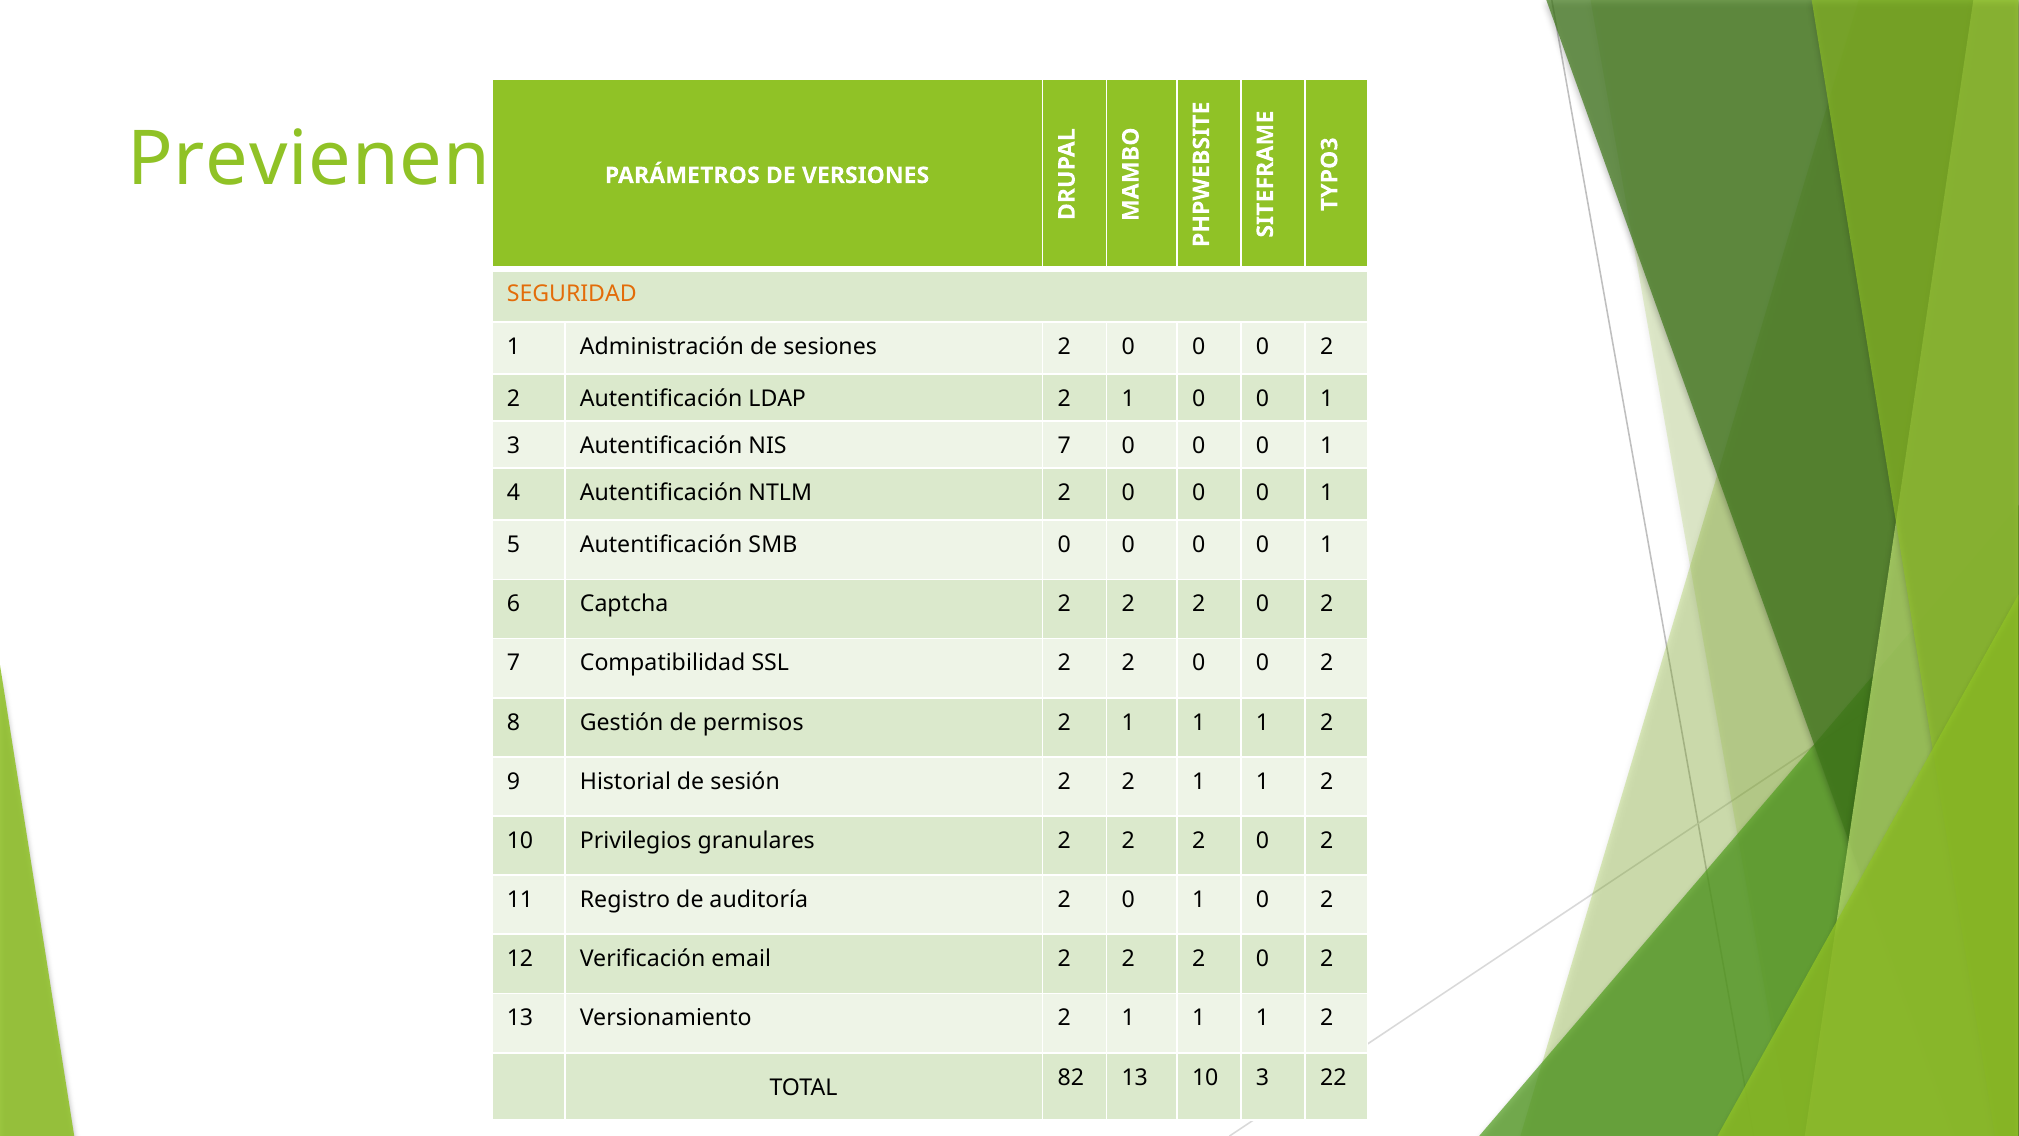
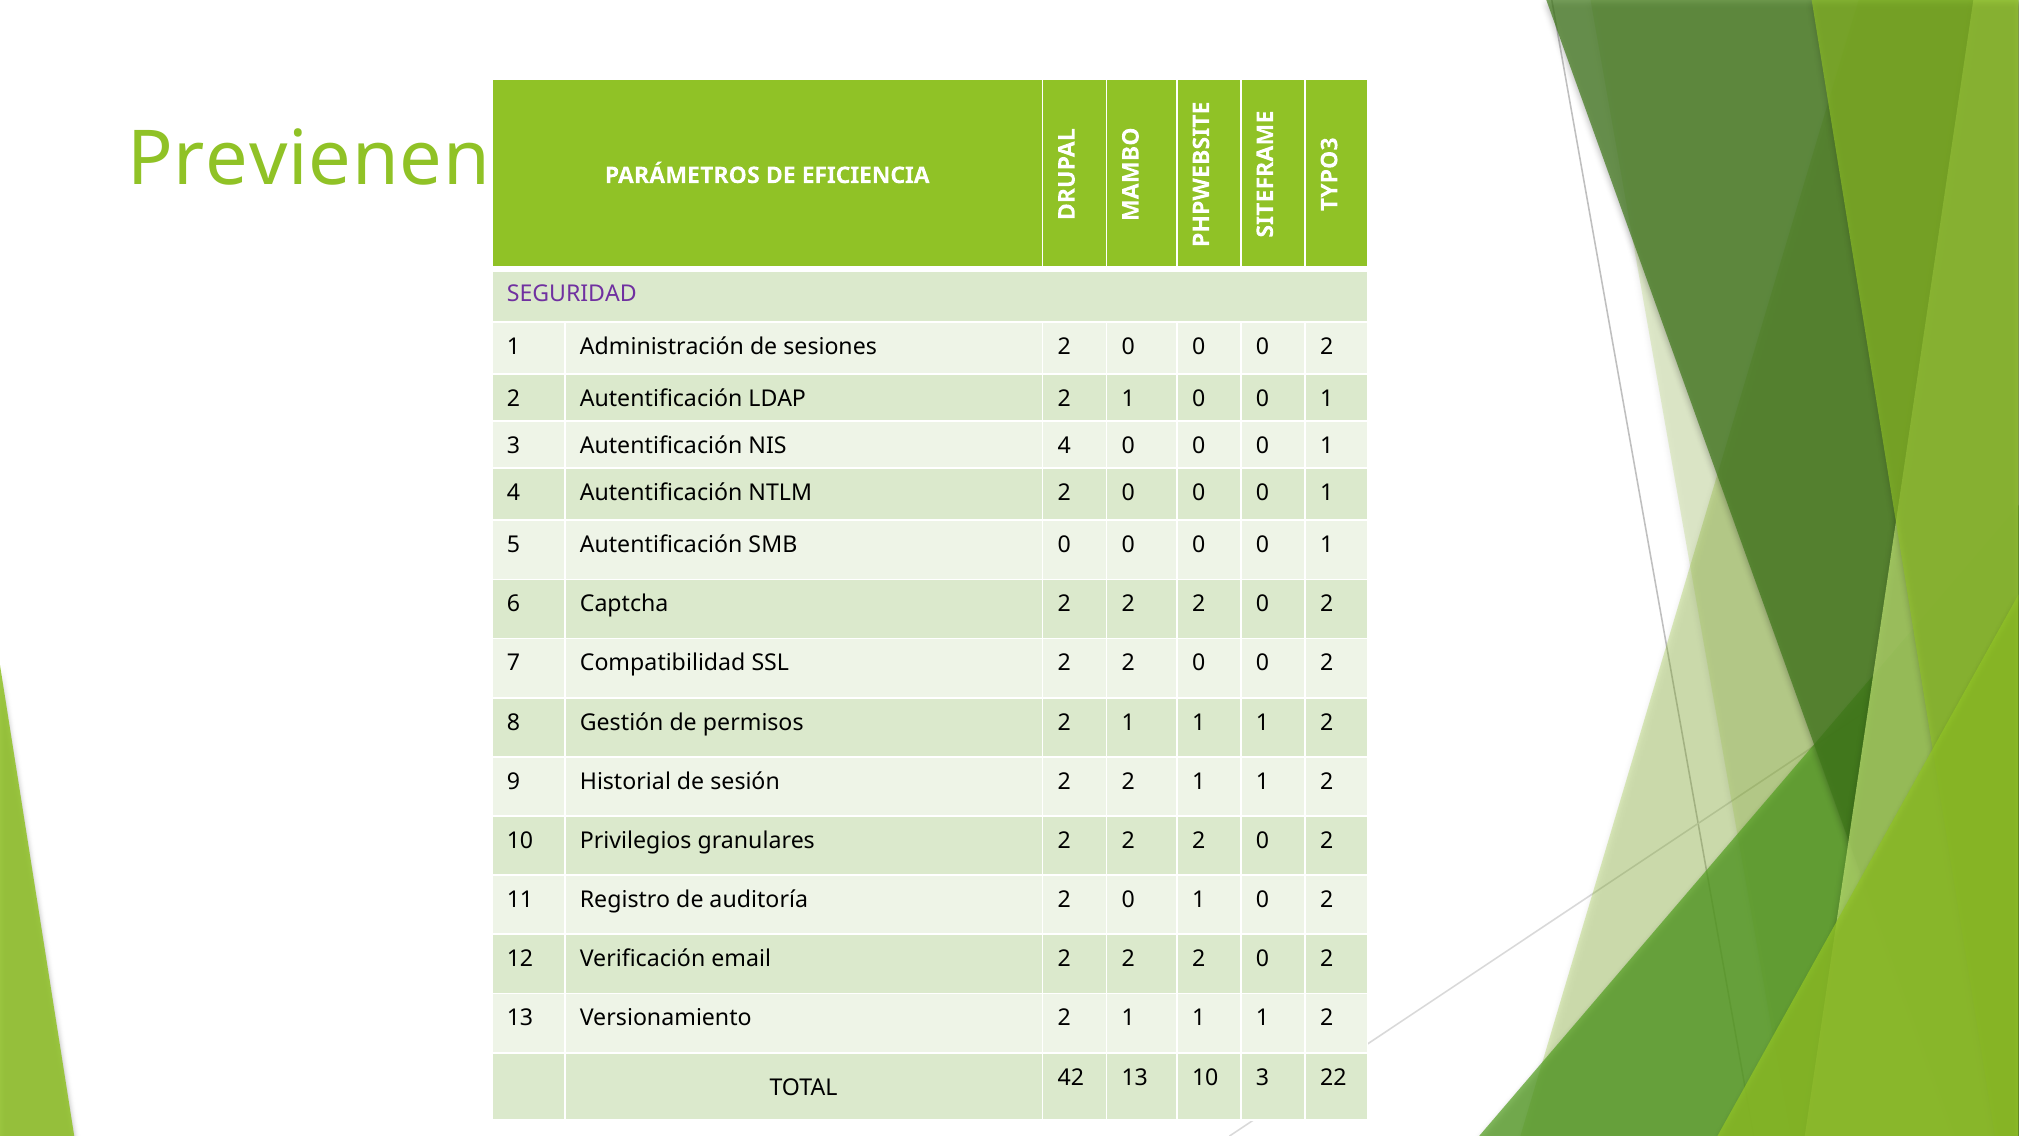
VERSIONES: VERSIONES -> EFICIENCIA
SEGURIDAD colour: orange -> purple
NIS 7: 7 -> 4
82: 82 -> 42
